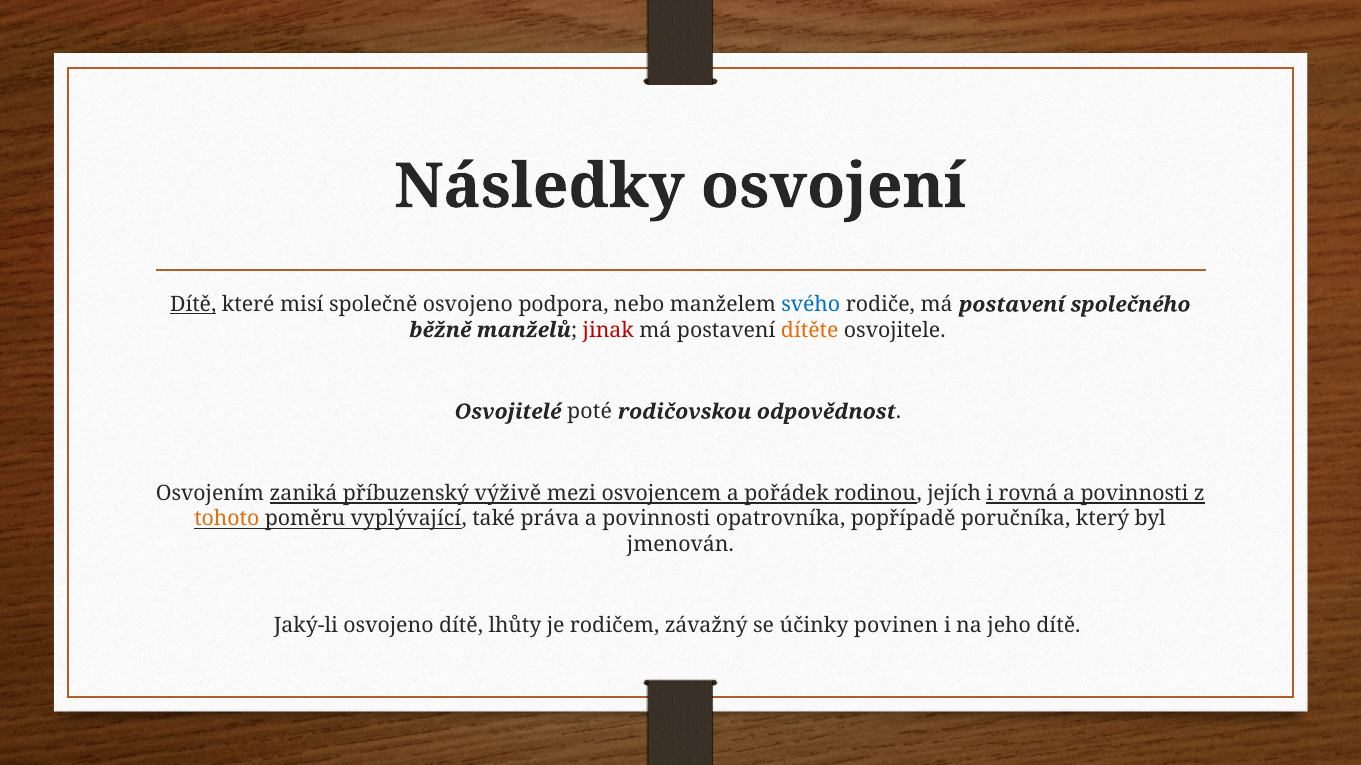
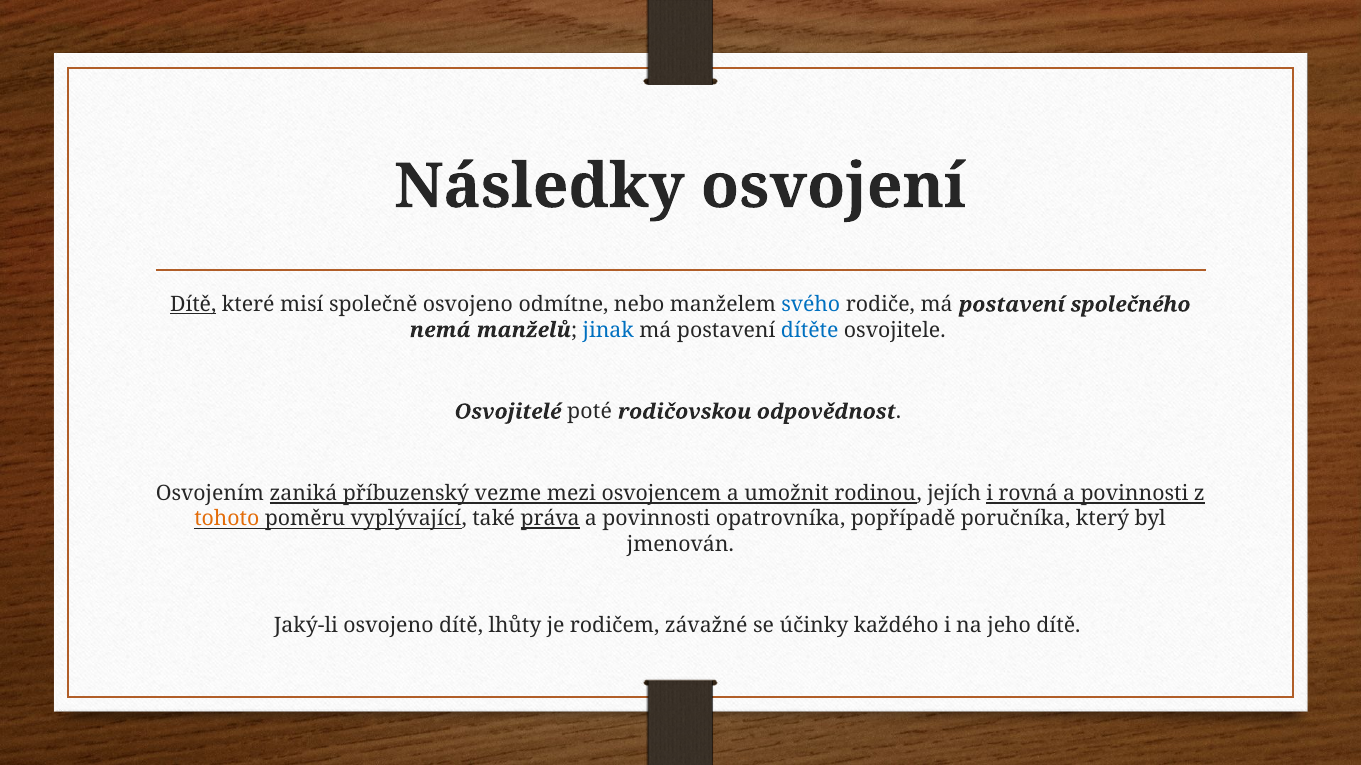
podpora: podpora -> odmítne
běžně: běžně -> nemá
jinak colour: red -> blue
dítěte colour: orange -> blue
výživě: výživě -> vezme
pořádek: pořádek -> umožnit
práva underline: none -> present
závažný: závažný -> závažné
povinen: povinen -> každého
